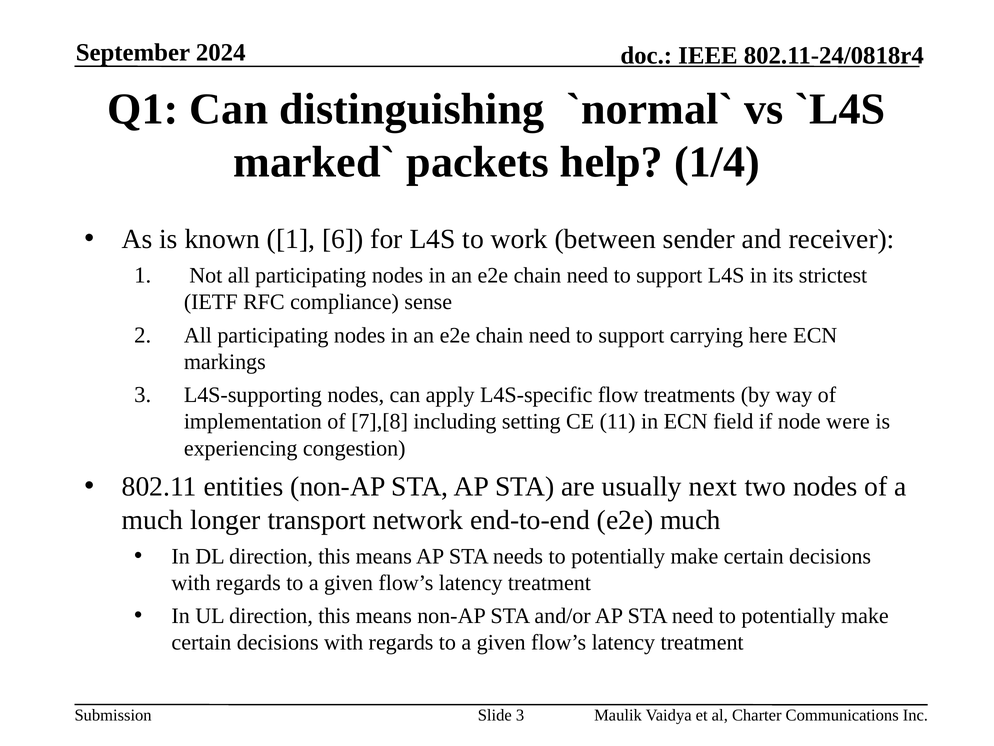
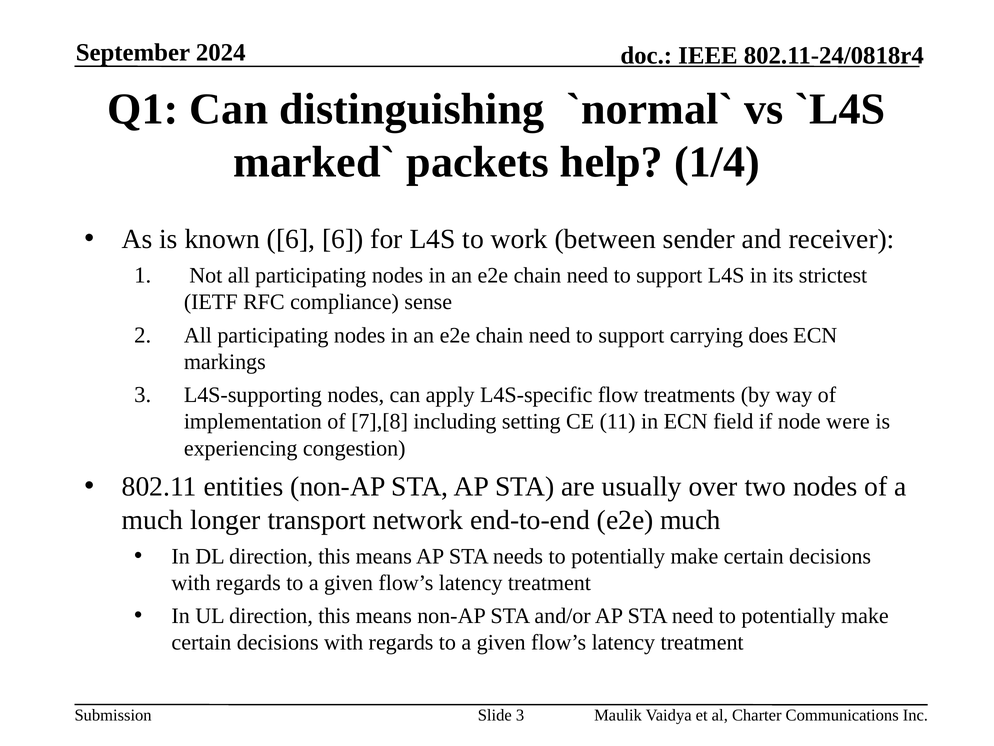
known 1: 1 -> 6
here: here -> does
next: next -> over
